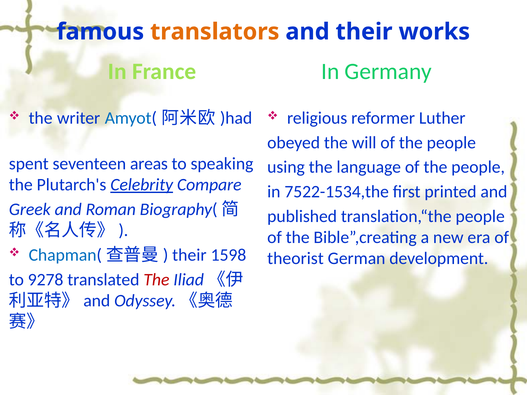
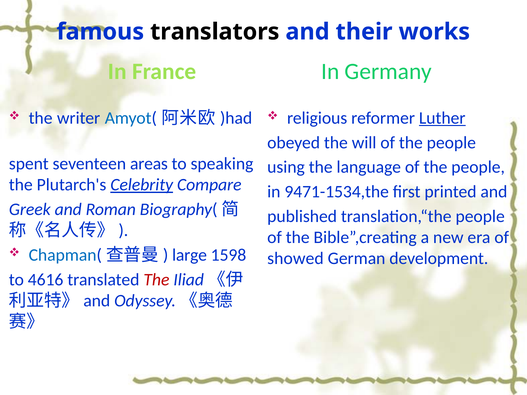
translators colour: orange -> black
Luther underline: none -> present
7522-1534,the: 7522-1534,the -> 9471-1534,the
their at (189, 255): their -> large
theorist: theorist -> showed
9278: 9278 -> 4616
